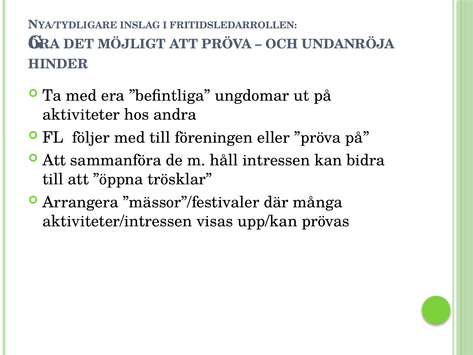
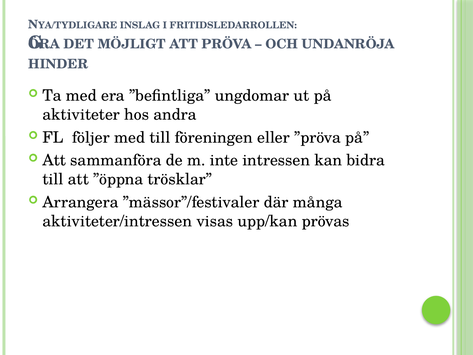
håll: håll -> inte
